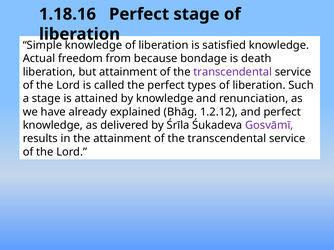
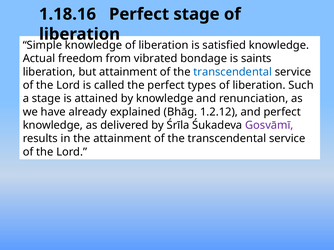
because: because -> vibrated
death: death -> saints
transcendental at (233, 72) colour: purple -> blue
